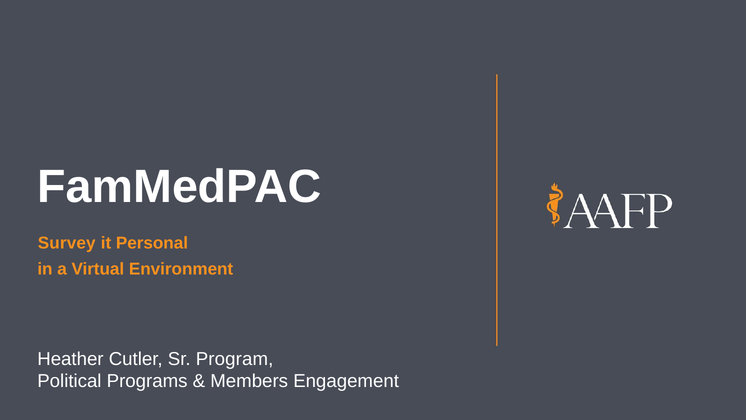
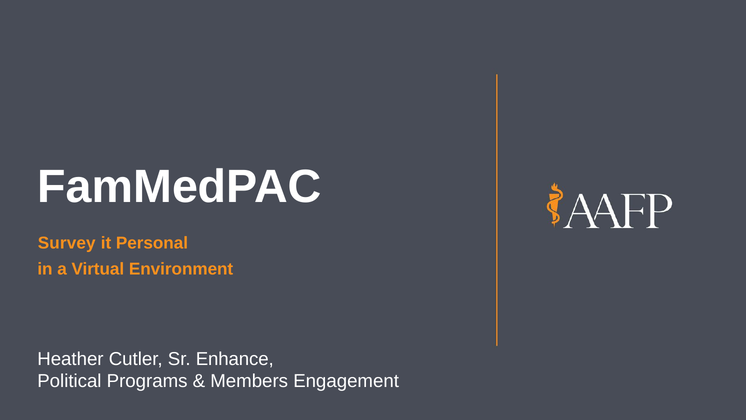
Program: Program -> Enhance
